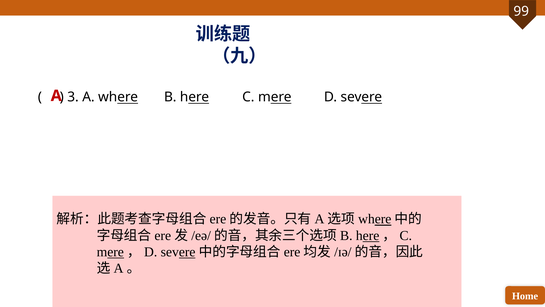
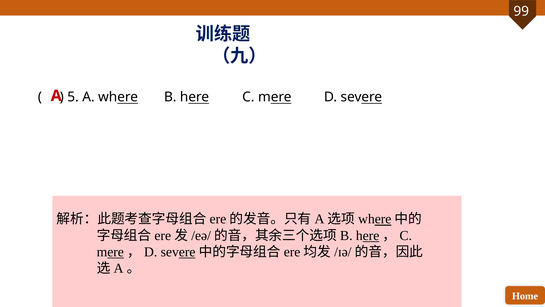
3: 3 -> 5
